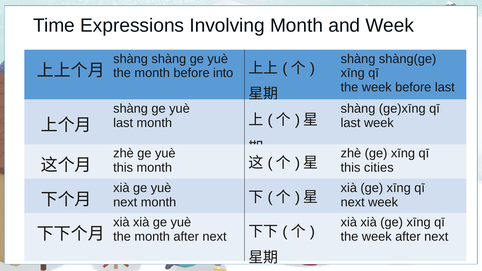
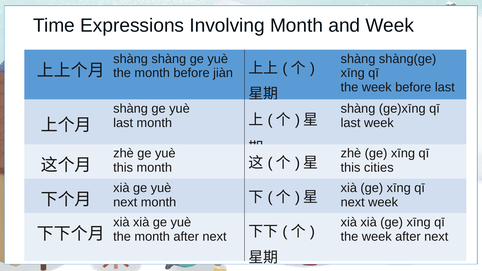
into: into -> jiàn
